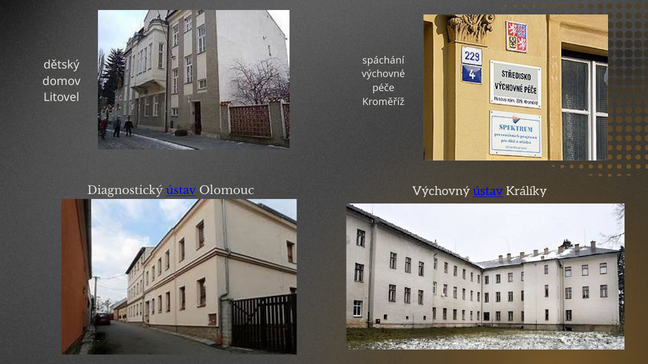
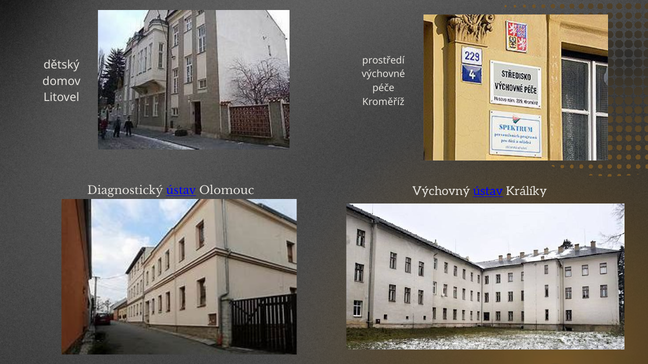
spáchání: spáchání -> prostředí
